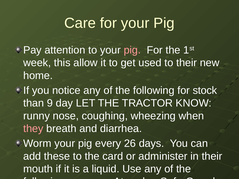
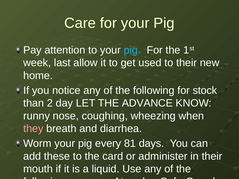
pig at (132, 50) colour: pink -> light blue
this: this -> last
9: 9 -> 2
TRACTOR: TRACTOR -> ADVANCE
26: 26 -> 81
